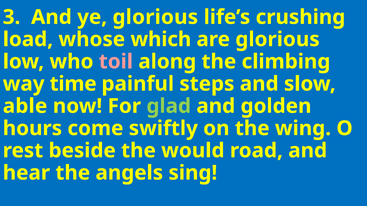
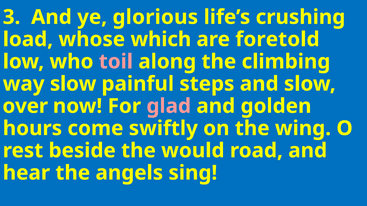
are glorious: glorious -> foretold
way time: time -> slow
able: able -> over
glad colour: light green -> pink
